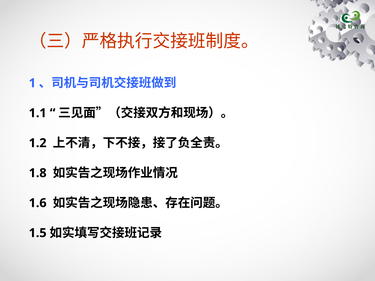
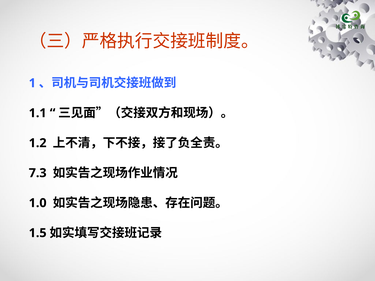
1.8: 1.8 -> 7.3
1.6: 1.6 -> 1.0
